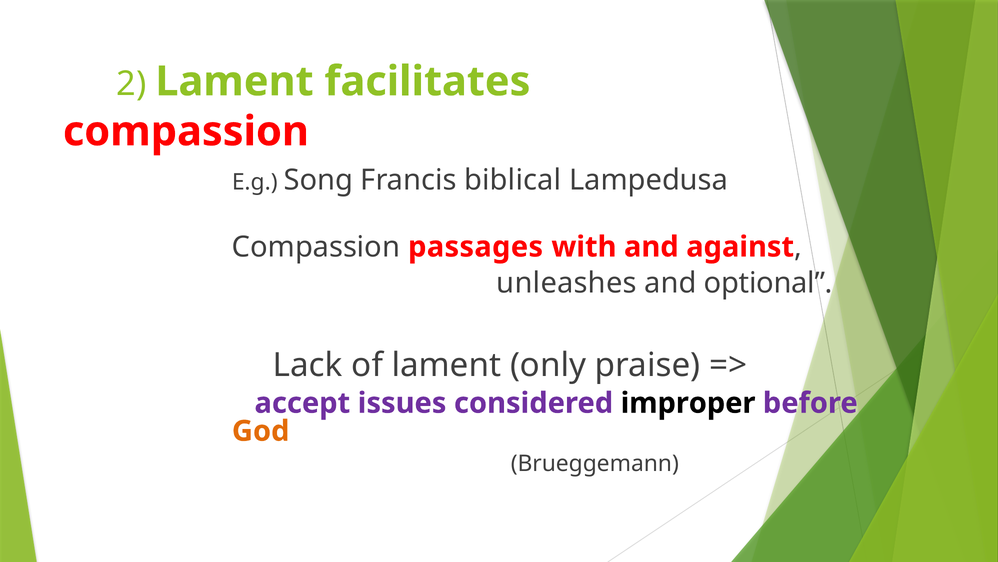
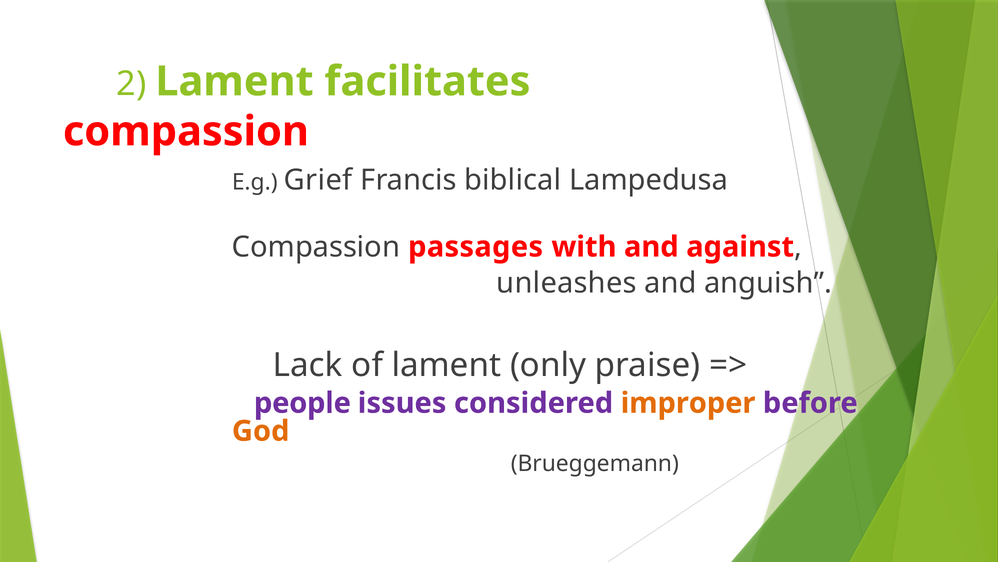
Song: Song -> Grief
optional: optional -> anguish
accept: accept -> people
improper colour: black -> orange
